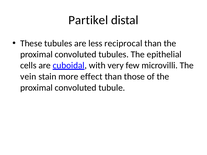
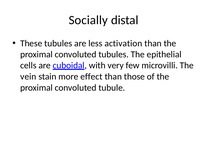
Partikel: Partikel -> Socially
reciprocal: reciprocal -> activation
